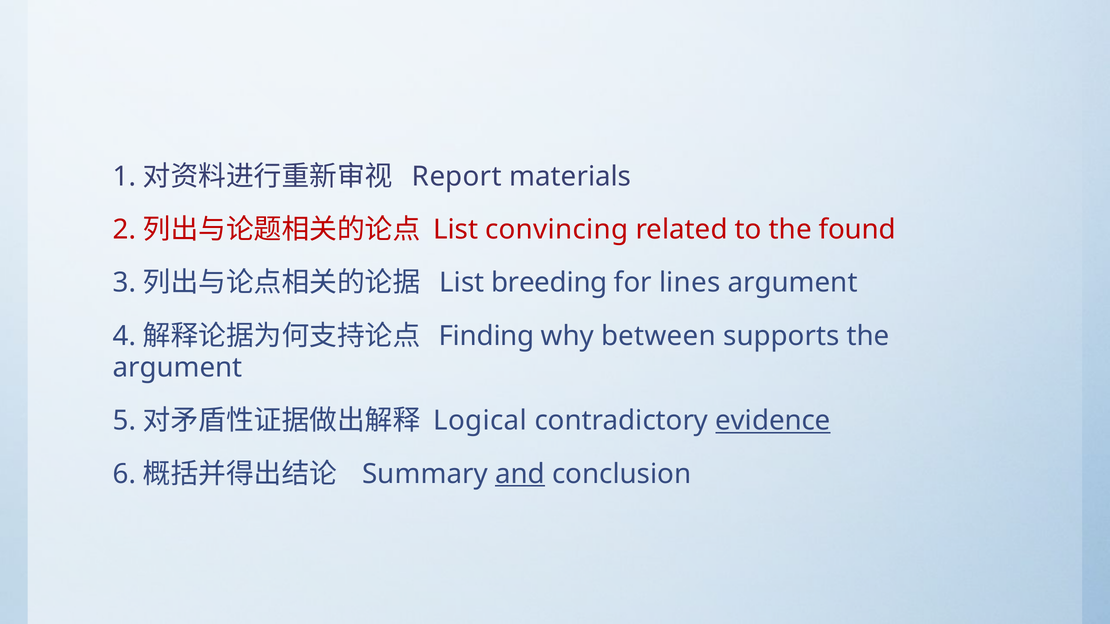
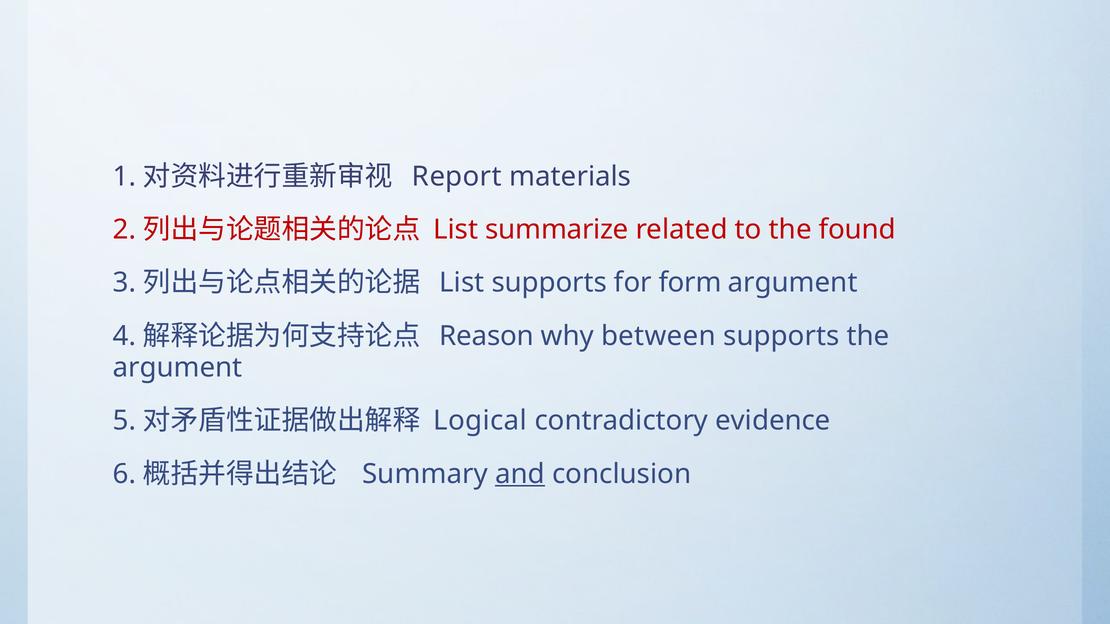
convincing: convincing -> summarize
List breeding: breeding -> supports
lines: lines -> form
Finding: Finding -> Reason
evidence underline: present -> none
